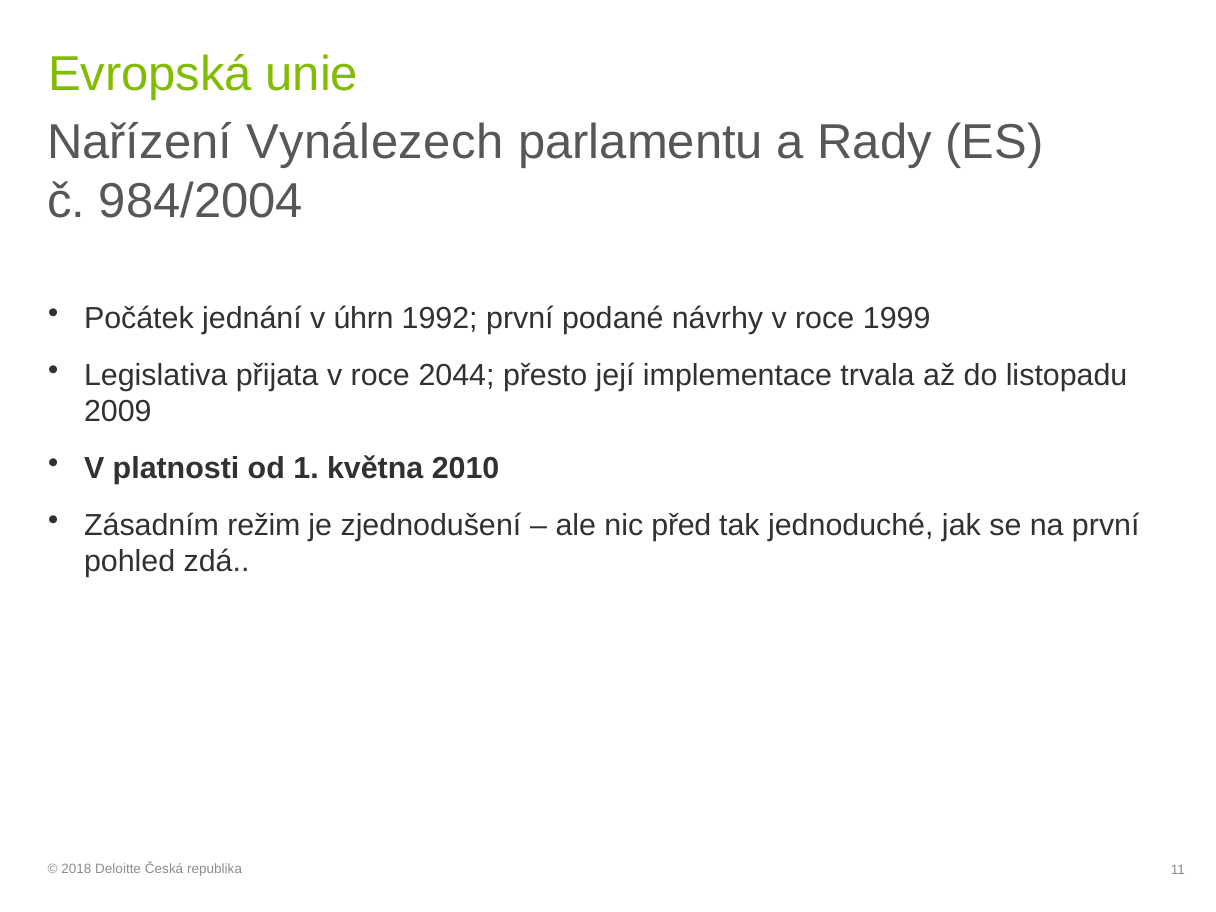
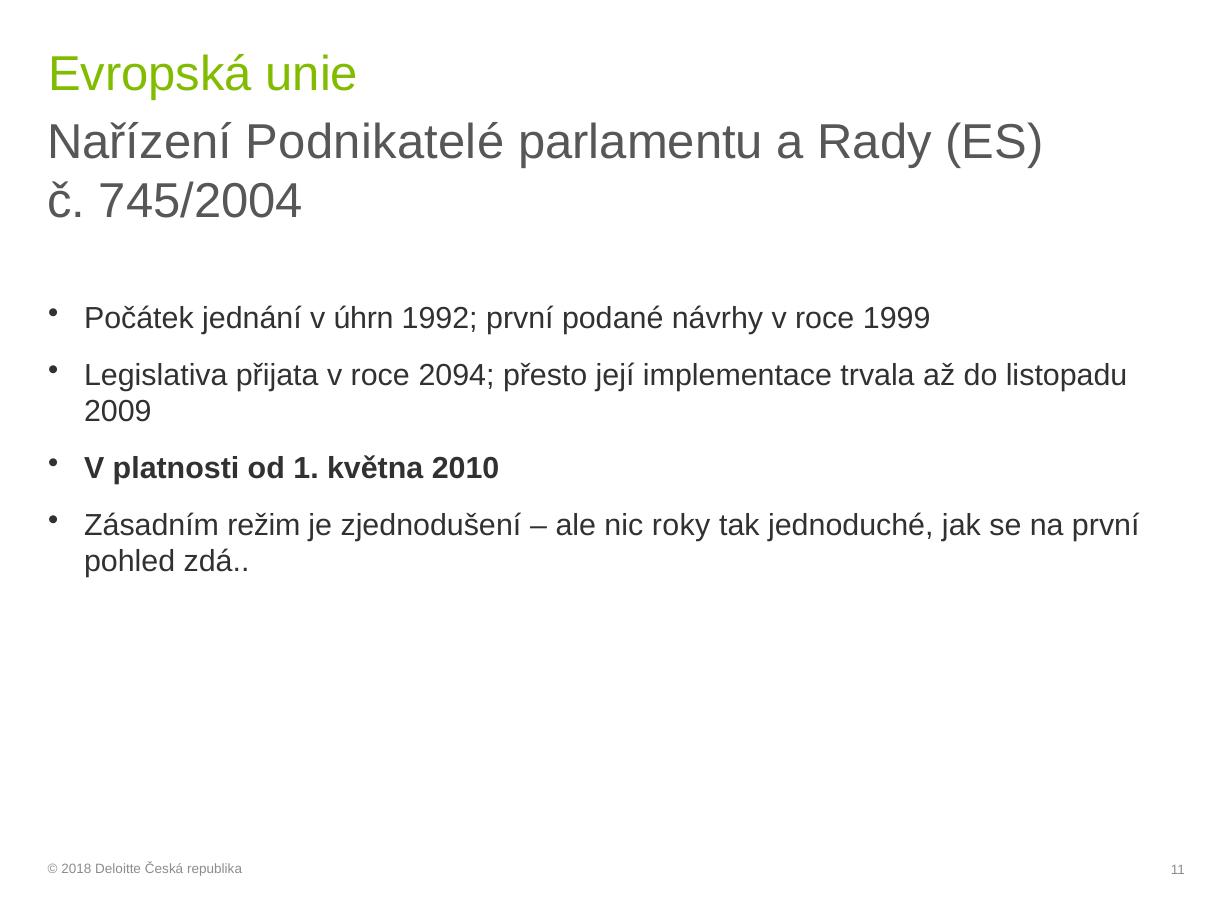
Vynálezech: Vynálezech -> Podnikatelé
984/2004: 984/2004 -> 745/2004
2044: 2044 -> 2094
před: před -> roky
